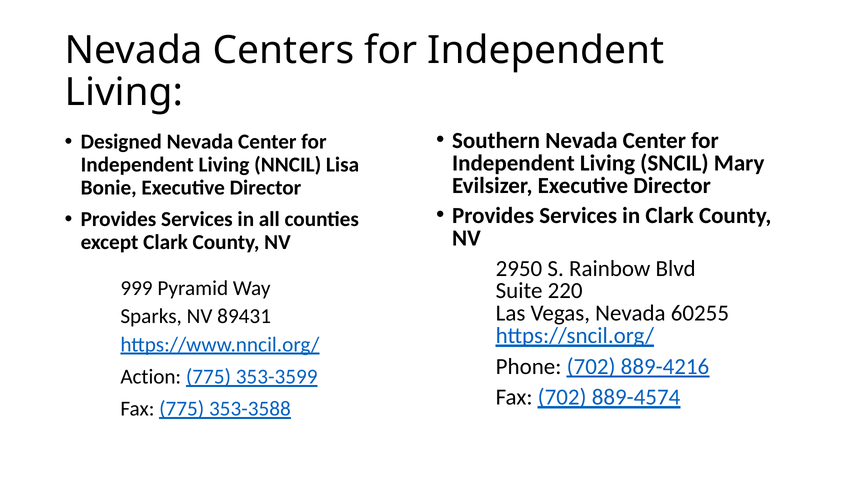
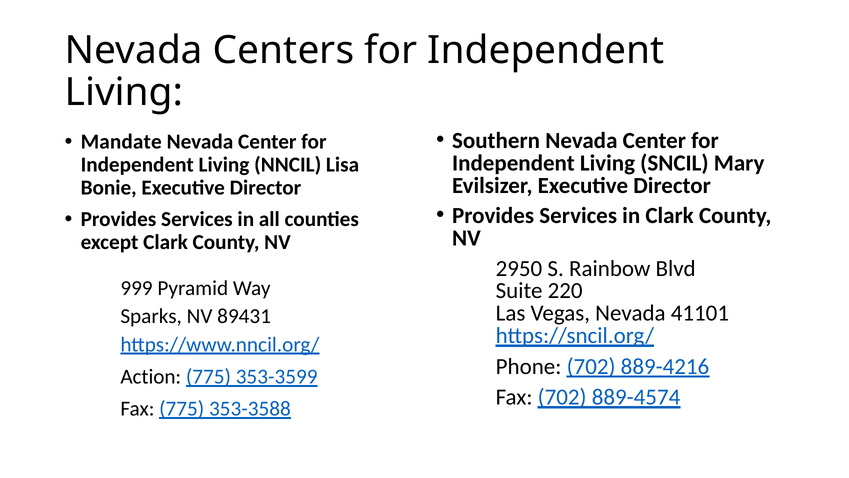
Designed: Designed -> Mandate
60255: 60255 -> 41101
